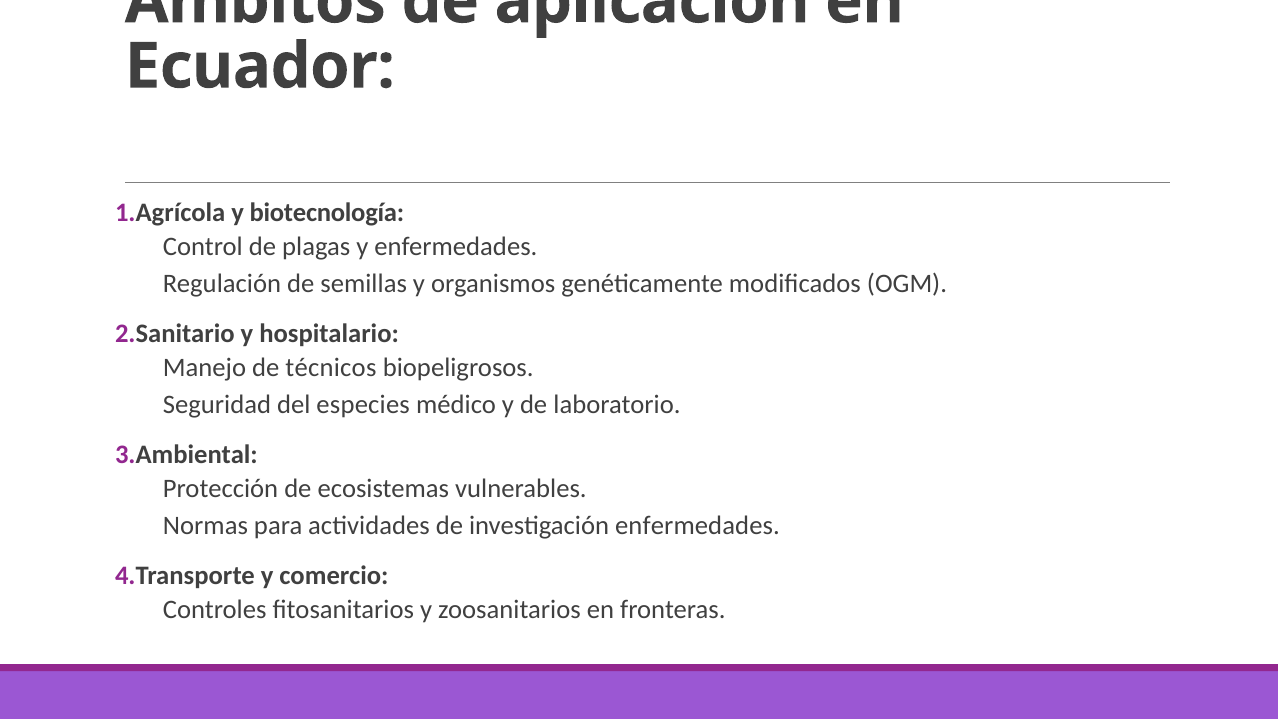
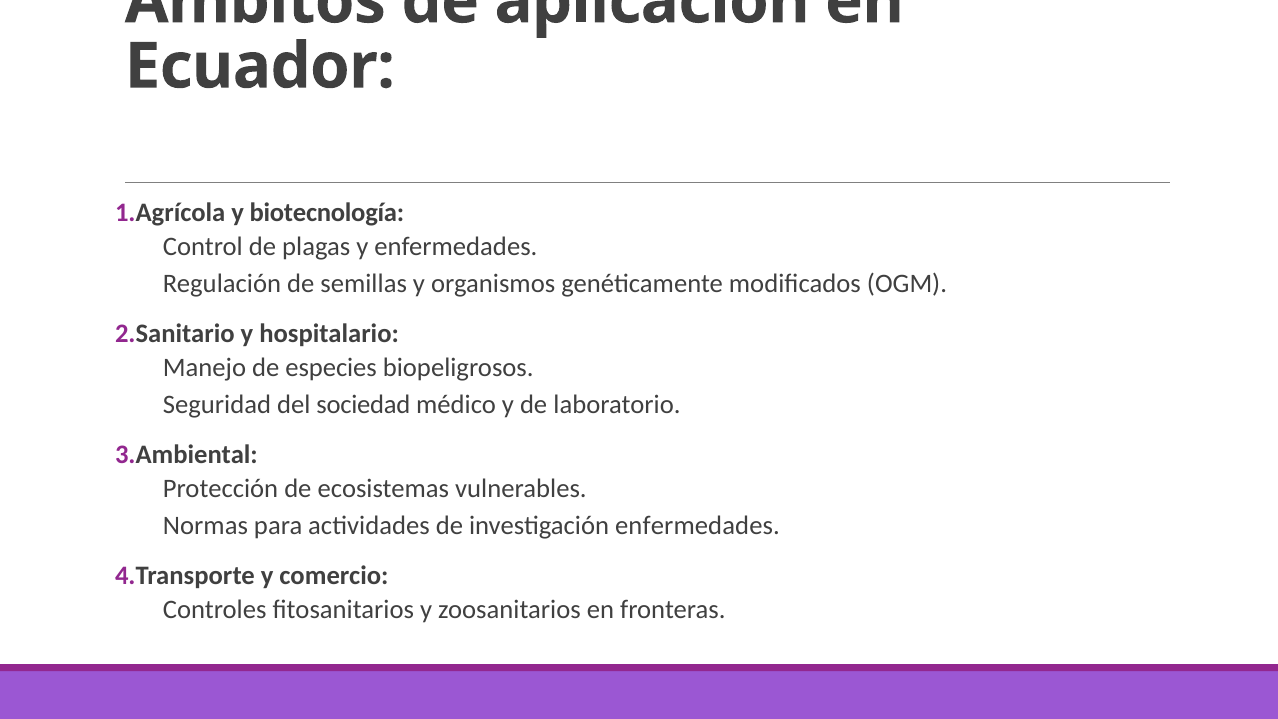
técnicos: técnicos -> especies
especies: especies -> sociedad
